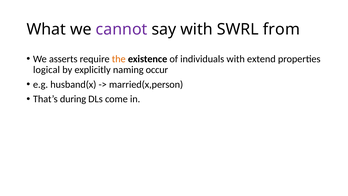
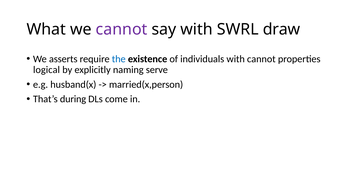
from: from -> draw
the colour: orange -> blue
with extend: extend -> cannot
occur: occur -> serve
